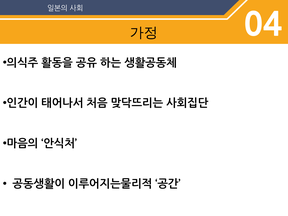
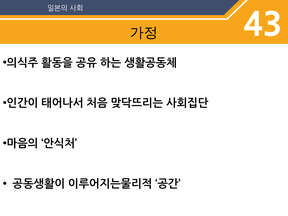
04: 04 -> 43
